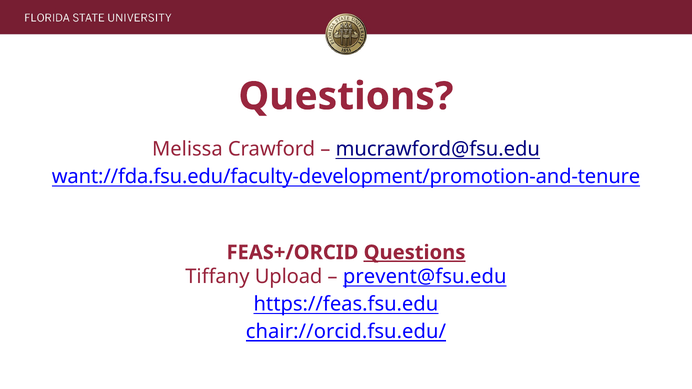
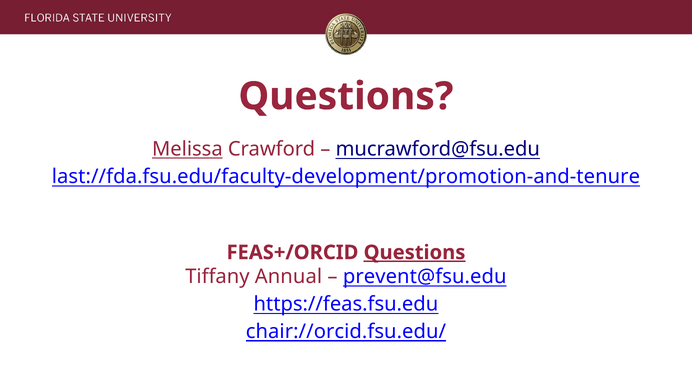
Melissa underline: none -> present
want://fda.fsu.edu/faculty-development/promotion-and-tenure: want://fda.fsu.edu/faculty-development/promotion-and-tenure -> last://fda.fsu.edu/faculty-development/promotion-and-tenure
Upload: Upload -> Annual
